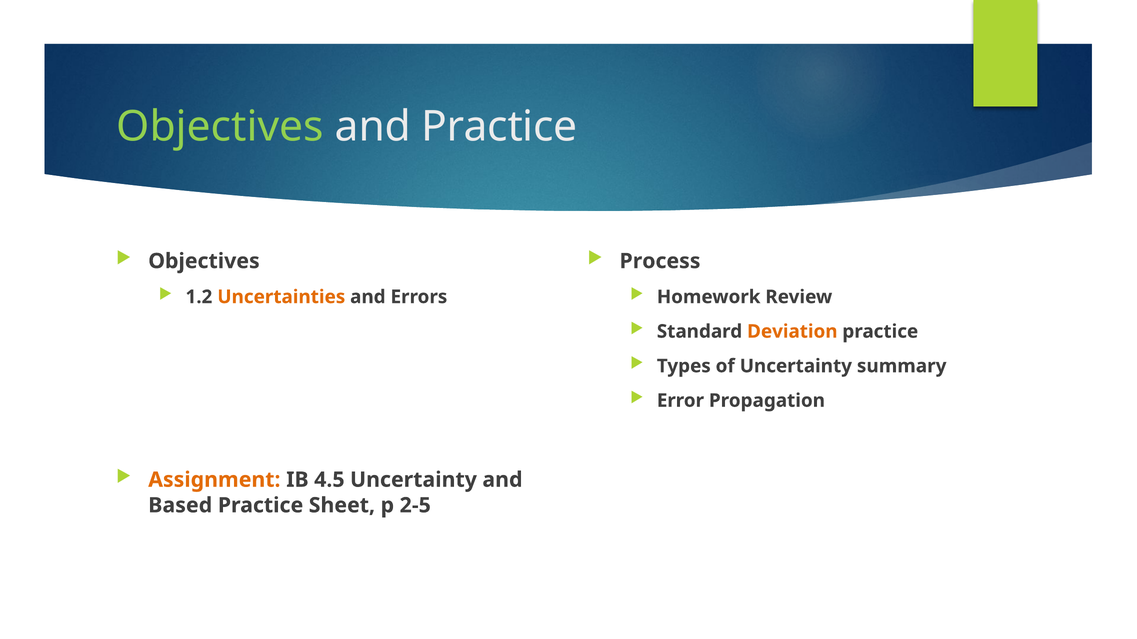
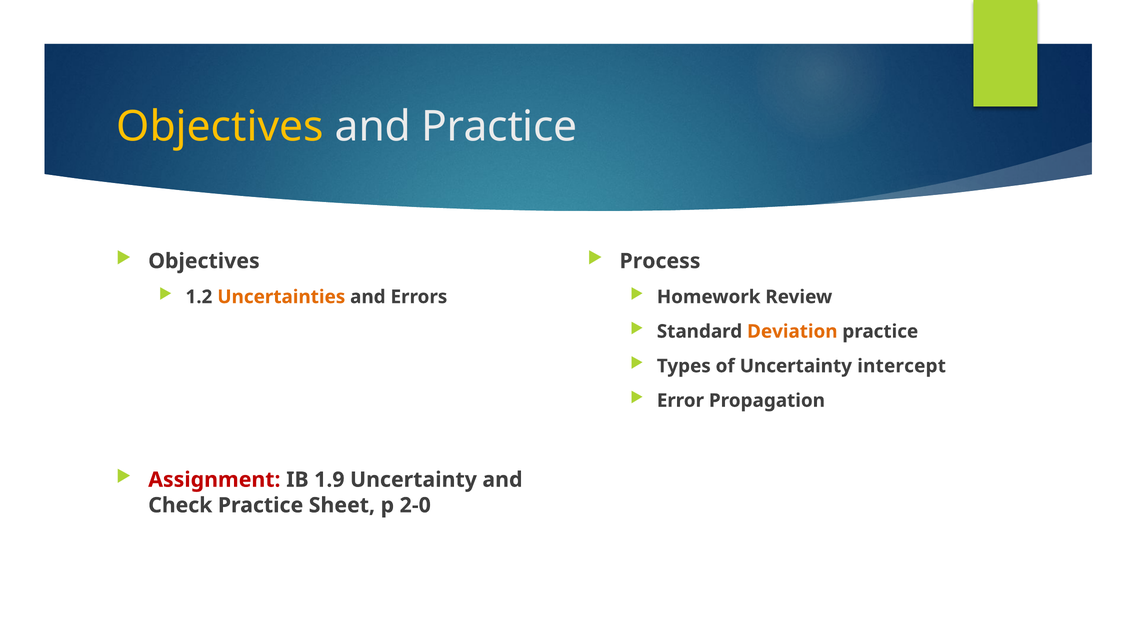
Objectives at (220, 127) colour: light green -> yellow
summary: summary -> intercept
Assignment colour: orange -> red
4.5: 4.5 -> 1.9
Based: Based -> Check
2-5: 2-5 -> 2-0
